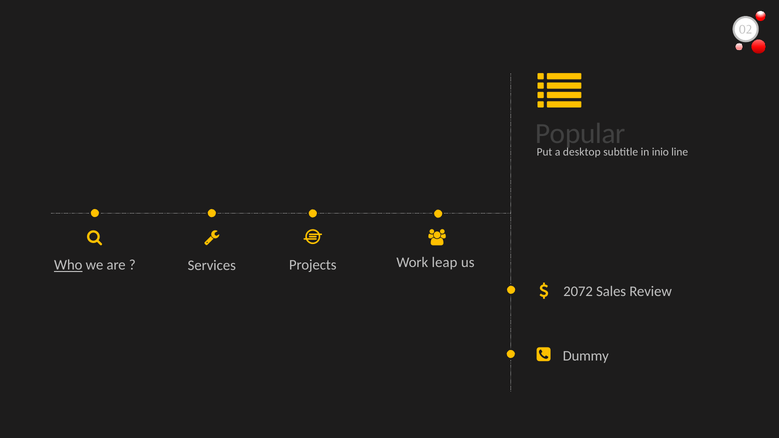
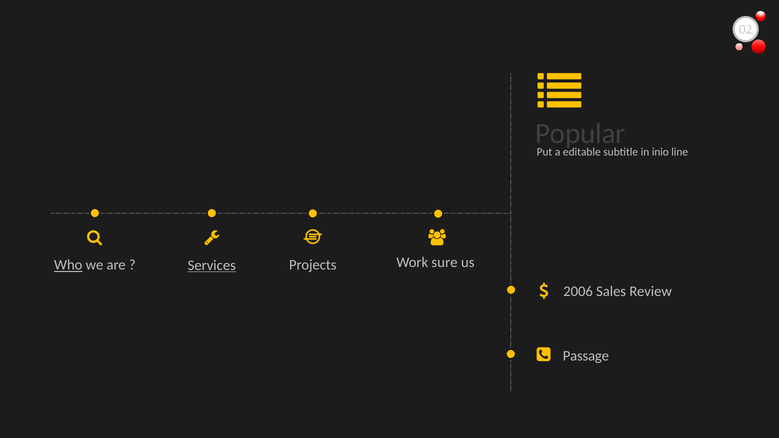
desktop: desktop -> editable
Services underline: none -> present
leap: leap -> sure
2072: 2072 -> 2006
Dummy: Dummy -> Passage
